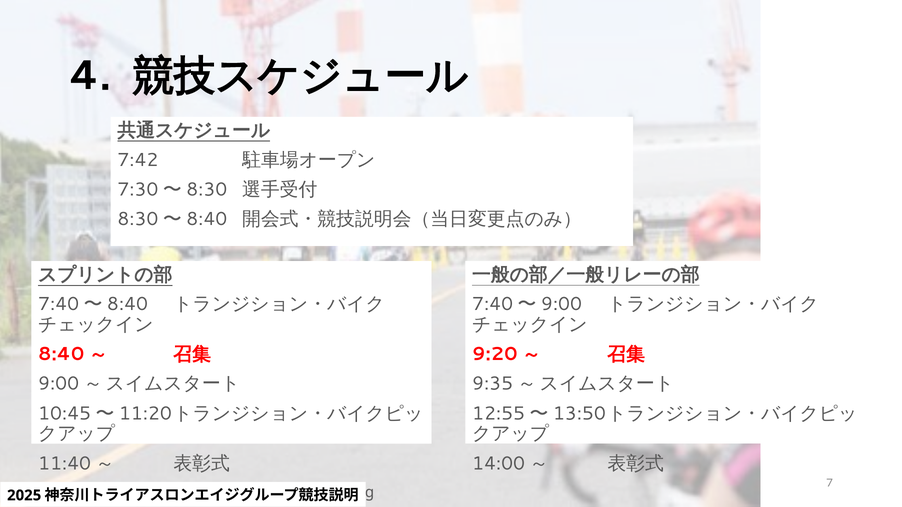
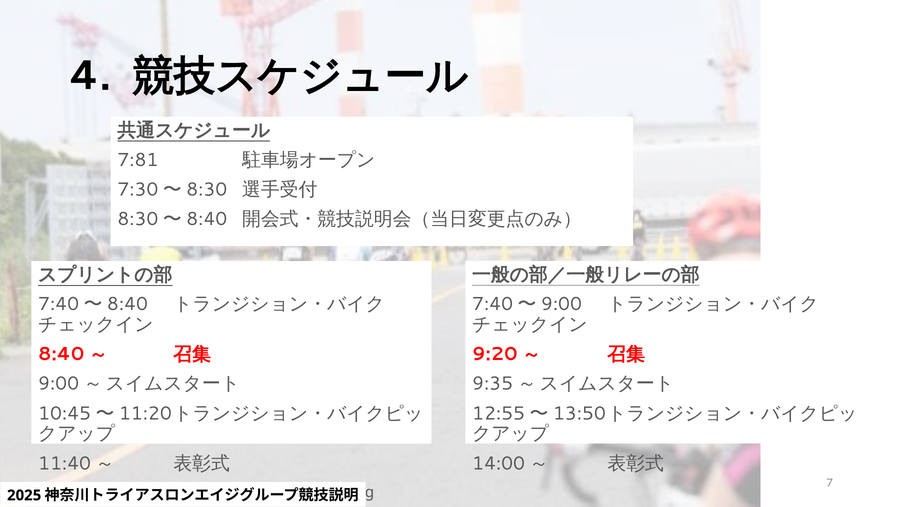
7:42: 7:42 -> 7:81
